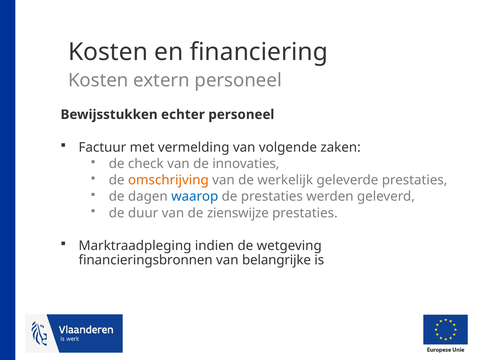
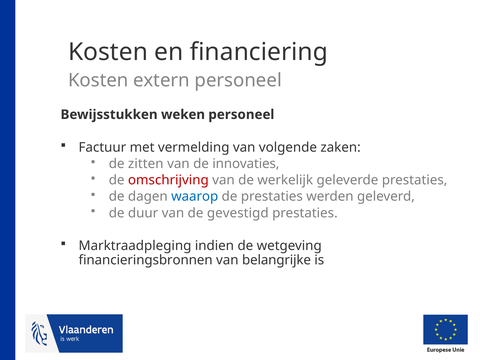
echter: echter -> weken
check: check -> zitten
omschrijving colour: orange -> red
zienswijze: zienswijze -> gevestigd
